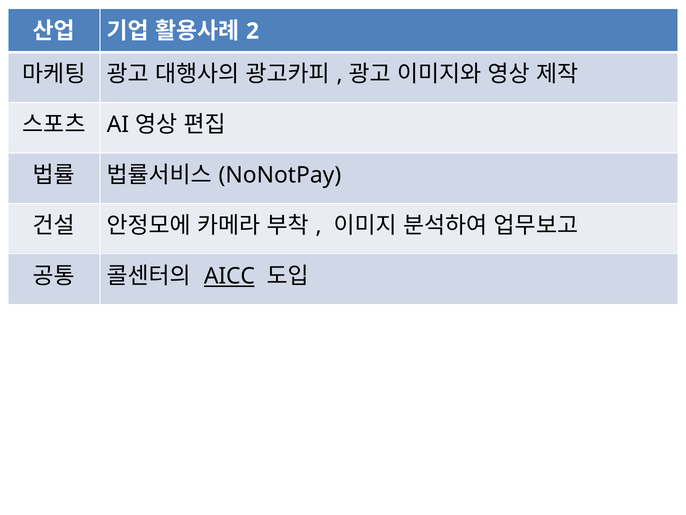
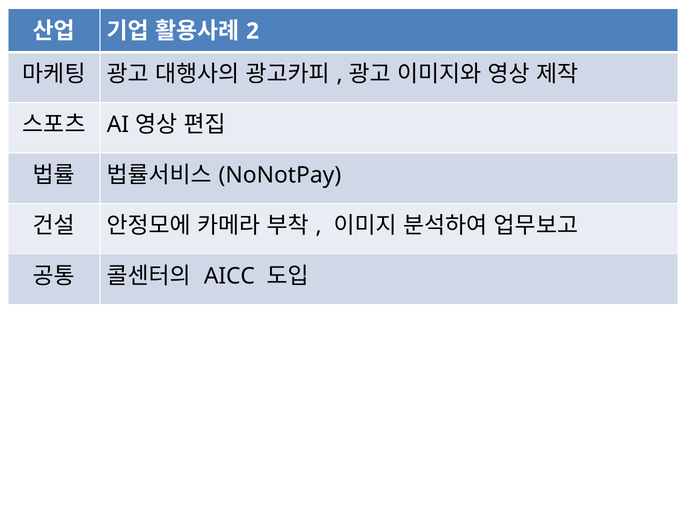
AICC underline: present -> none
